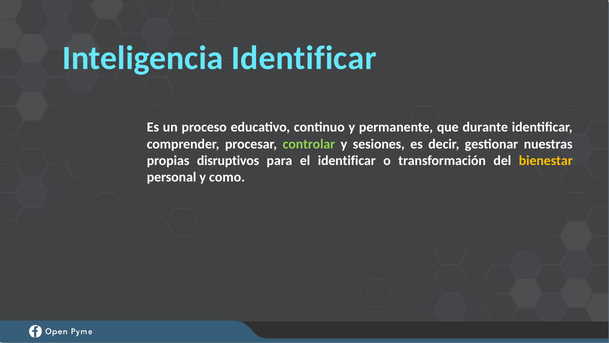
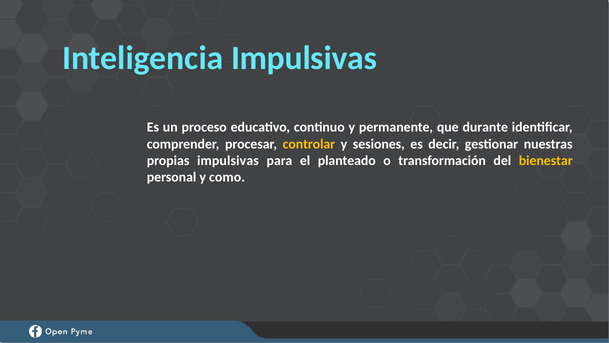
Inteligencia Identificar: Identificar -> Impulsivas
controlar colour: light green -> yellow
propias disruptivos: disruptivos -> impulsivas
el identificar: identificar -> planteado
